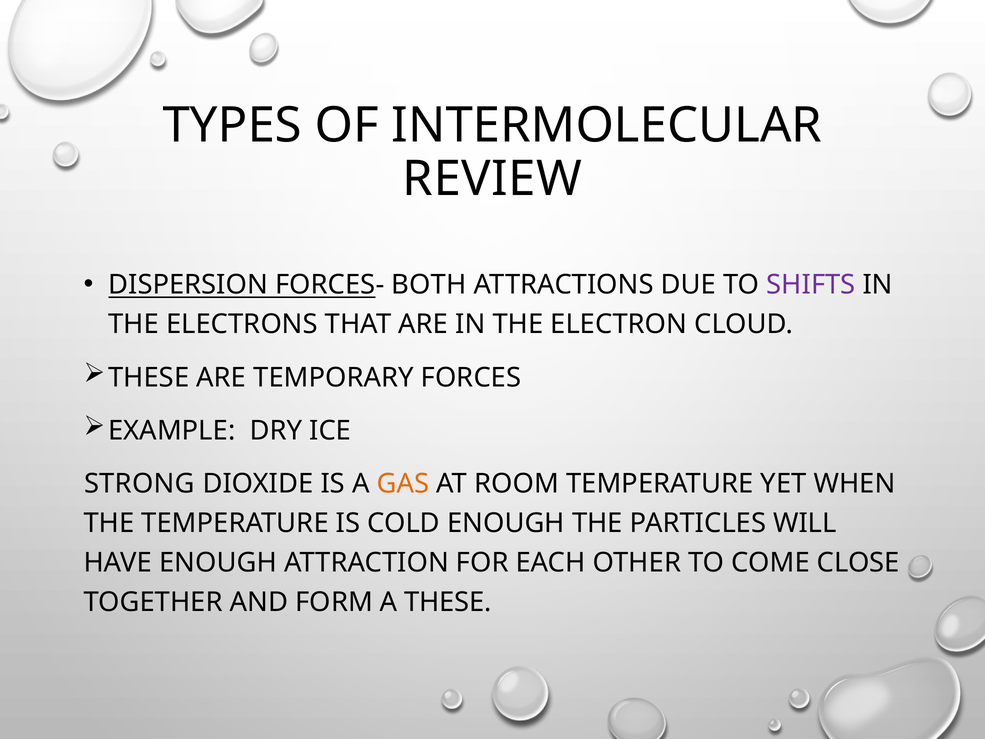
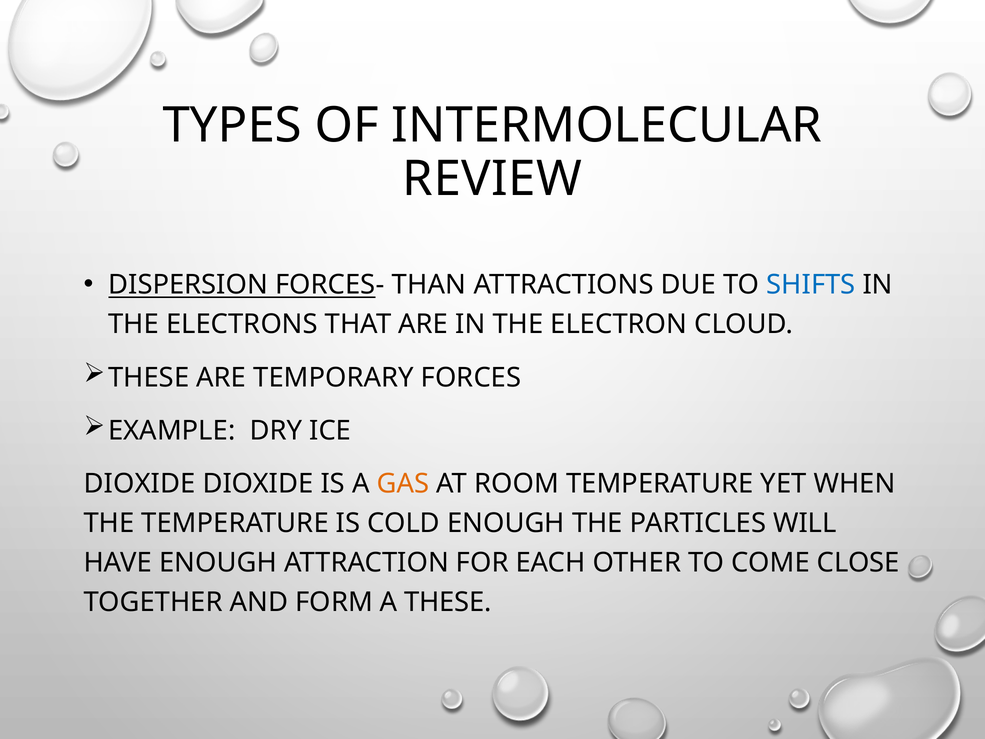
BOTH: BOTH -> THAN
SHIFTS colour: purple -> blue
STRONG at (140, 484): STRONG -> DIOXIDE
